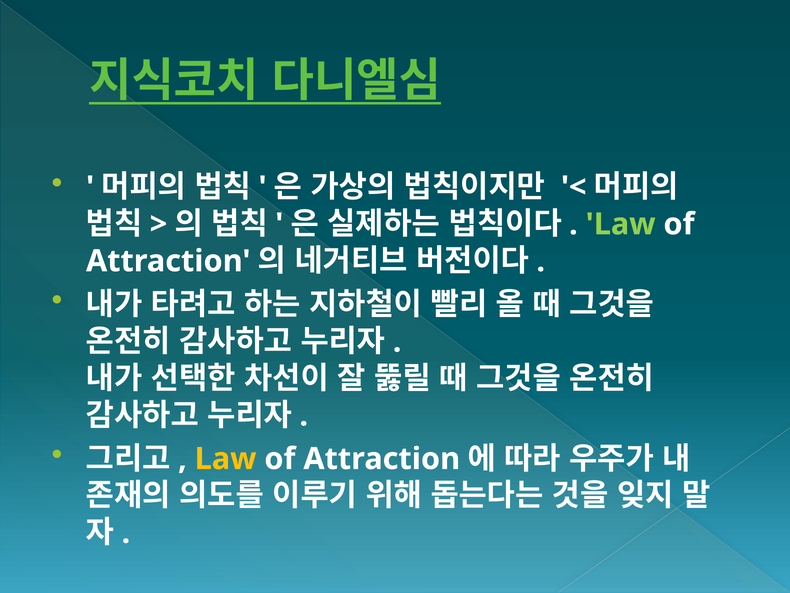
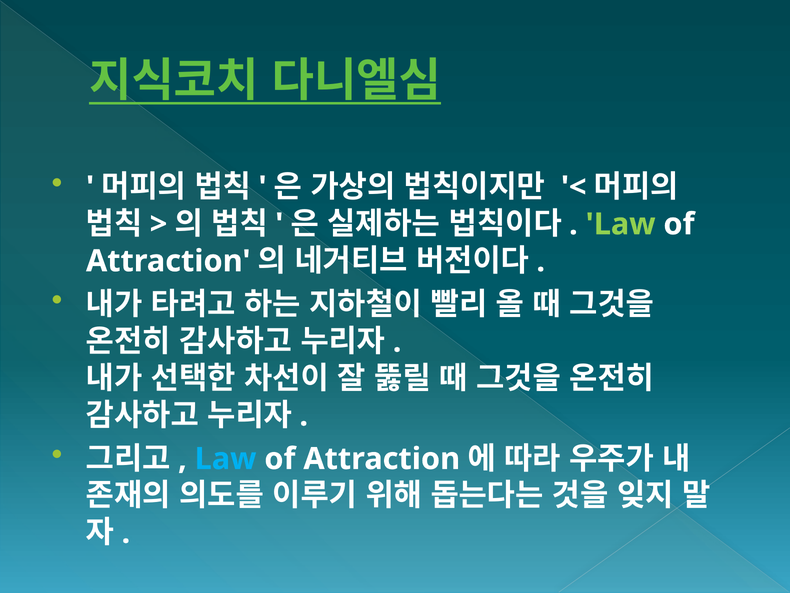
Law at (226, 459) colour: yellow -> light blue
